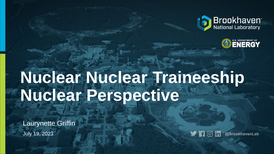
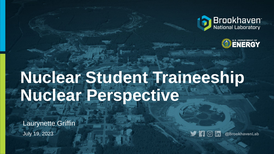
Nuclear Nuclear: Nuclear -> Student
